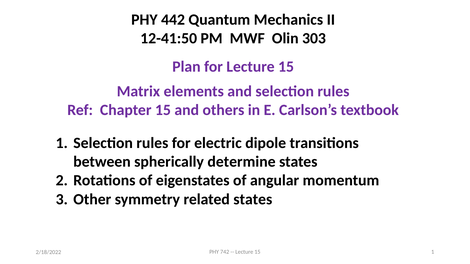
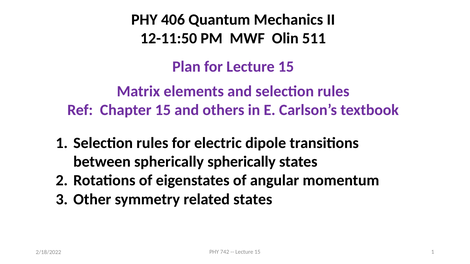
442: 442 -> 406
12-41:50: 12-41:50 -> 12-11:50
303: 303 -> 511
spherically determine: determine -> spherically
